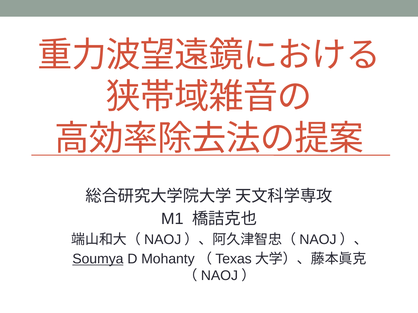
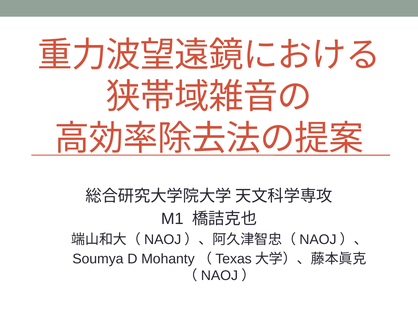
Soumya underline: present -> none
